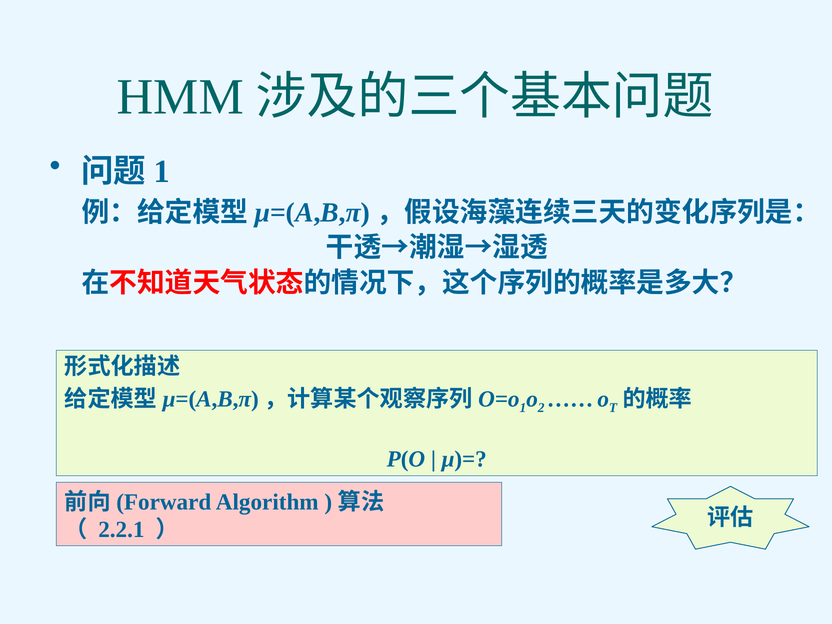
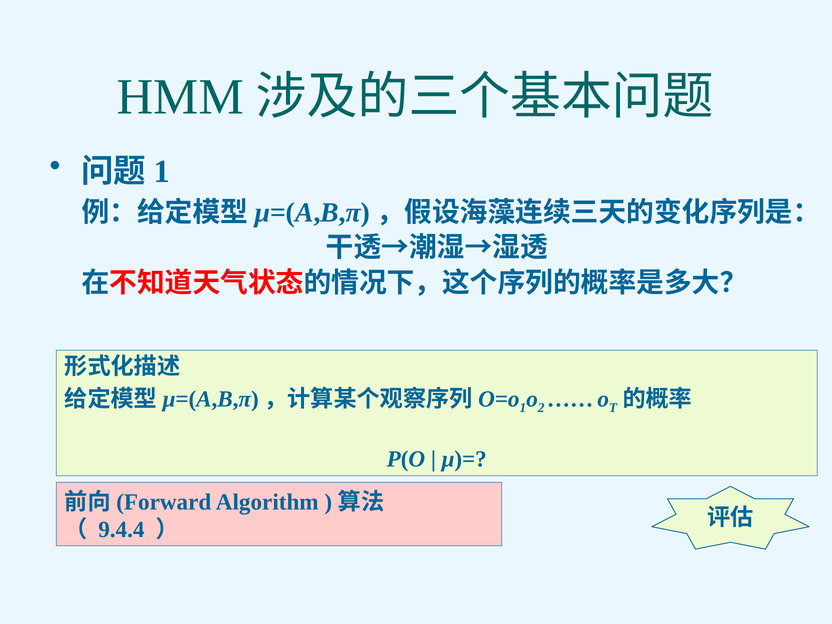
2.2.1: 2.2.1 -> 9.4.4
